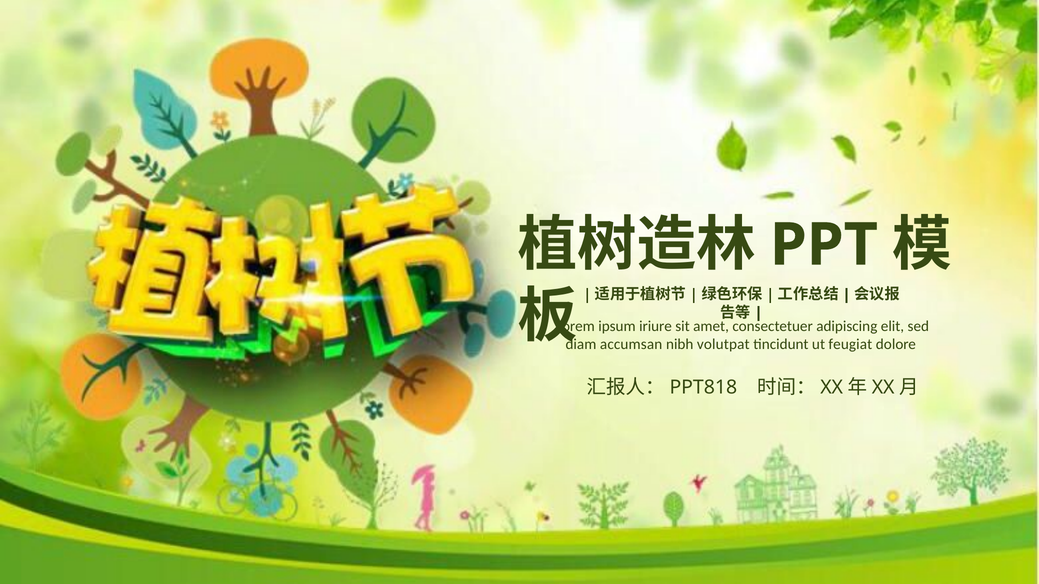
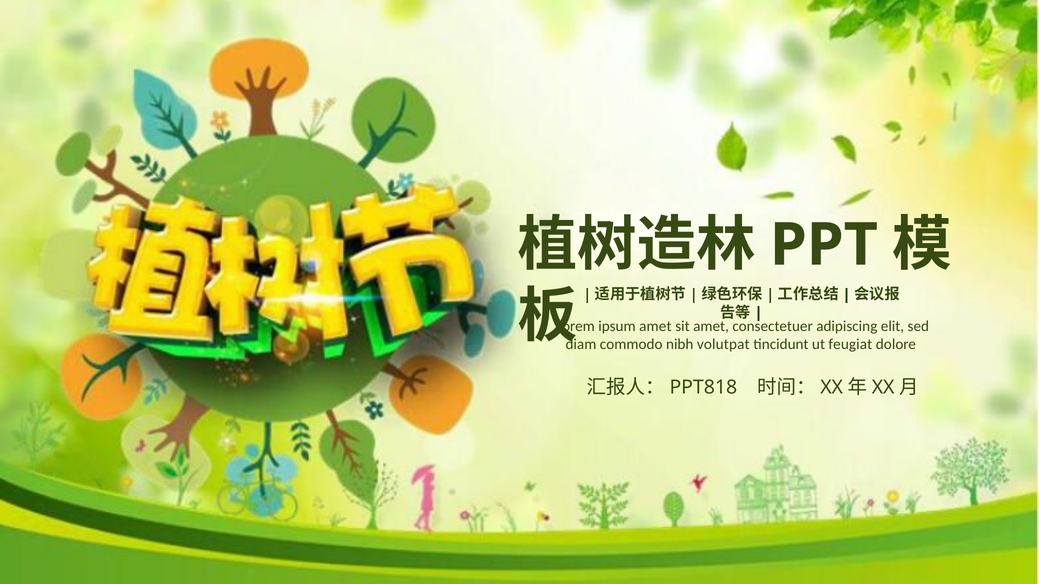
ipsum iriure: iriure -> amet
accumsan: accumsan -> commodo
